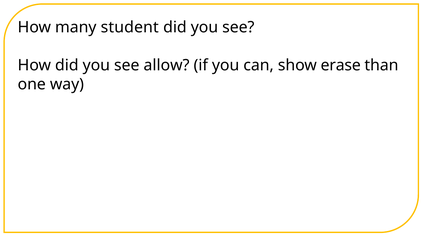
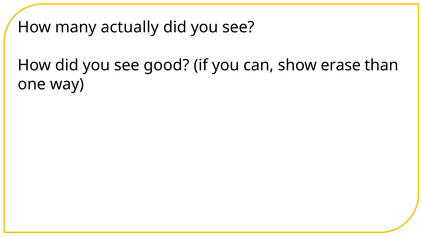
student: student -> actually
allow: allow -> good
